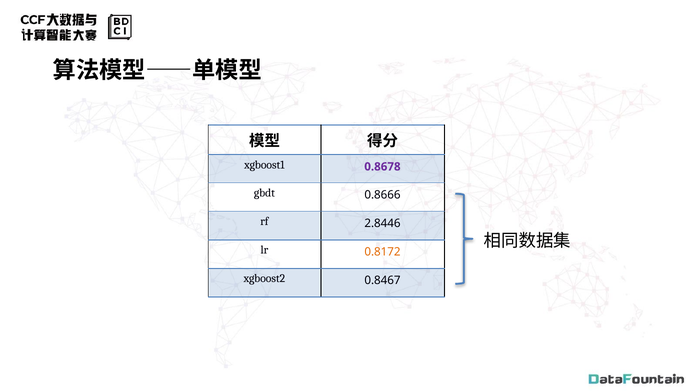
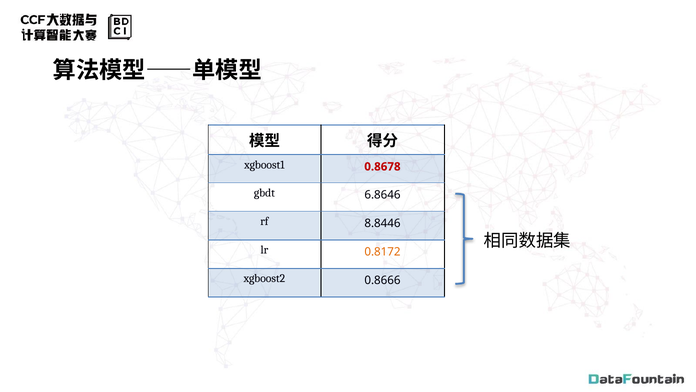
0.8678 colour: purple -> red
0.8666: 0.8666 -> 6.8646
2.8446: 2.8446 -> 8.8446
0.8467: 0.8467 -> 0.8666
